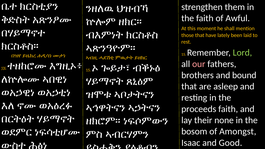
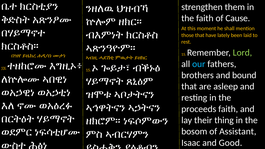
Awful: Awful -> Cause
our colour: pink -> light blue
none: none -> thing
Amongst: Amongst -> Assistant
